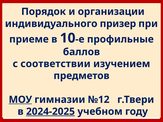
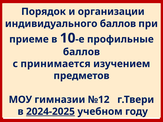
индивидуального призер: призер -> баллов
соответствии: соответствии -> принимается
МОУ underline: present -> none
